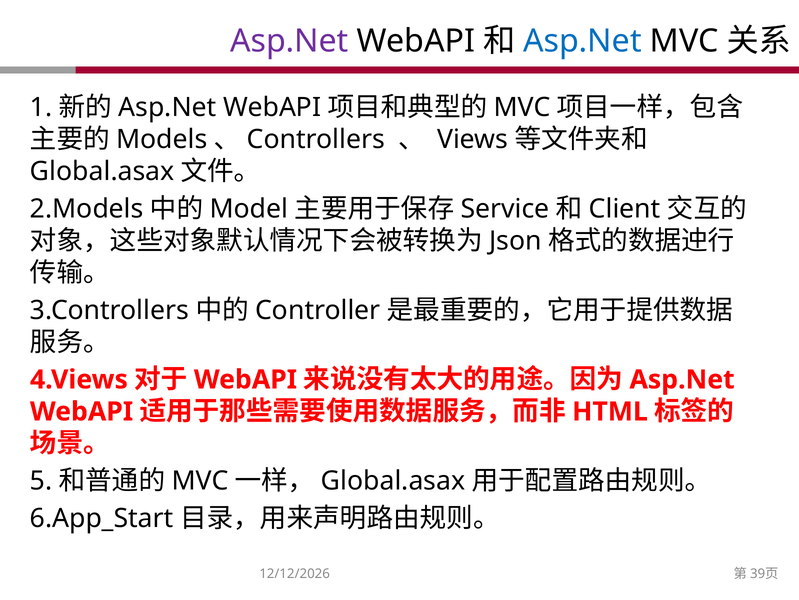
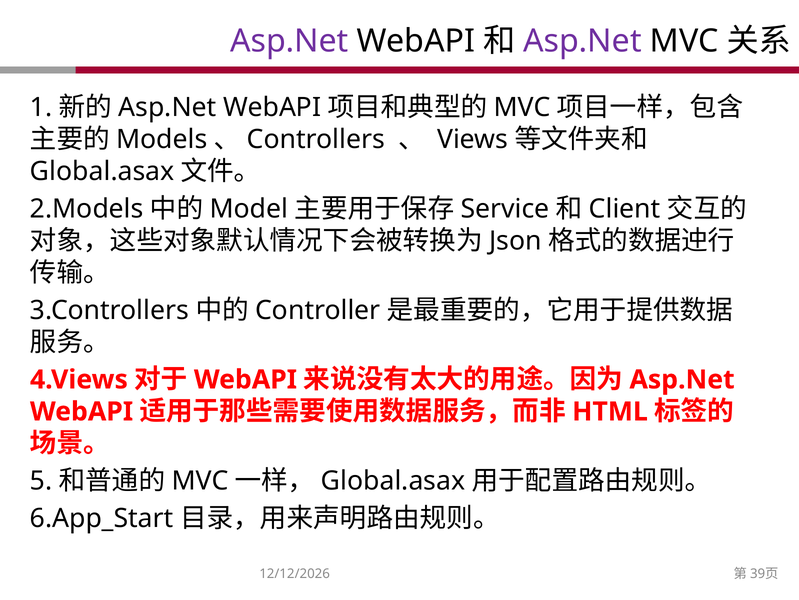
Asp.Net at (582, 41) colour: blue -> purple
